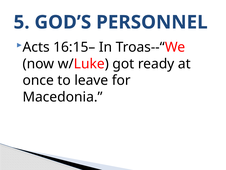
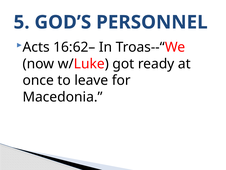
16:15–: 16:15– -> 16:62–
